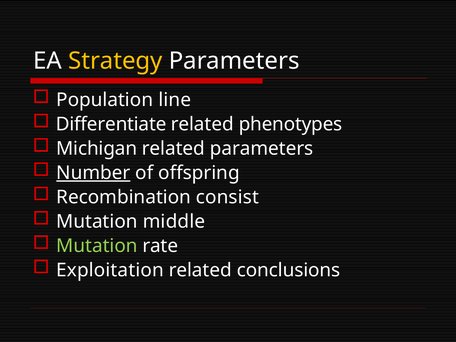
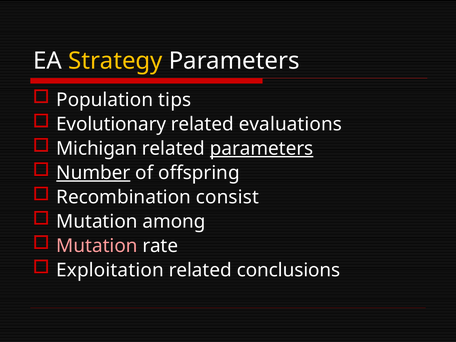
line: line -> tips
Differentiate: Differentiate -> Evolutionary
phenotypes: phenotypes -> evaluations
parameters at (262, 148) underline: none -> present
middle: middle -> among
Mutation at (97, 246) colour: light green -> pink
